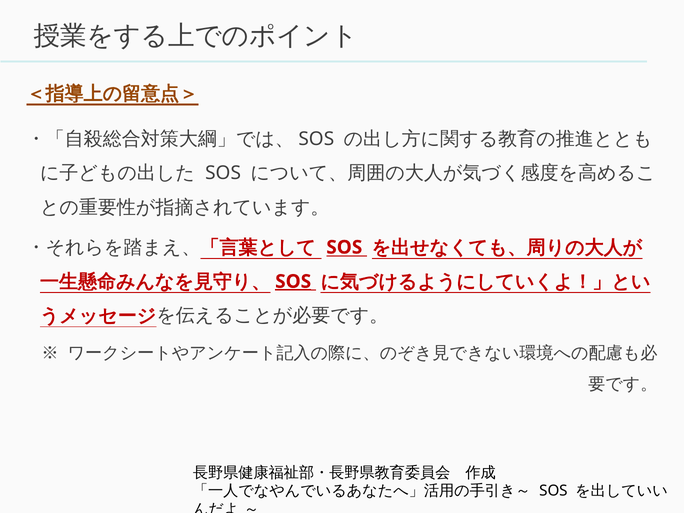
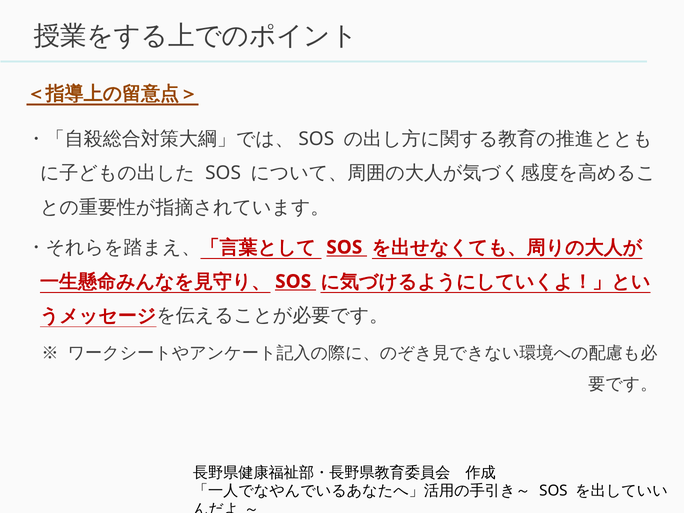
SOS at (293, 282) underline: present -> none
